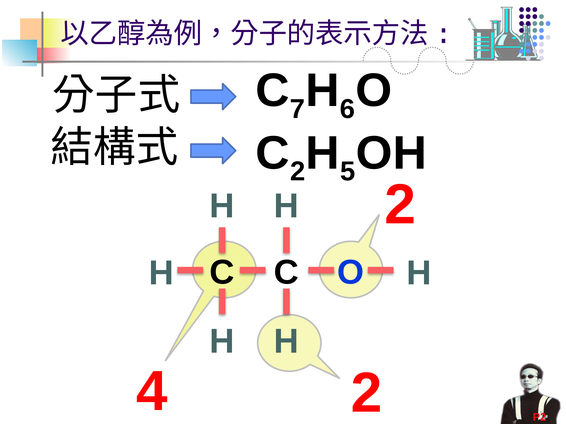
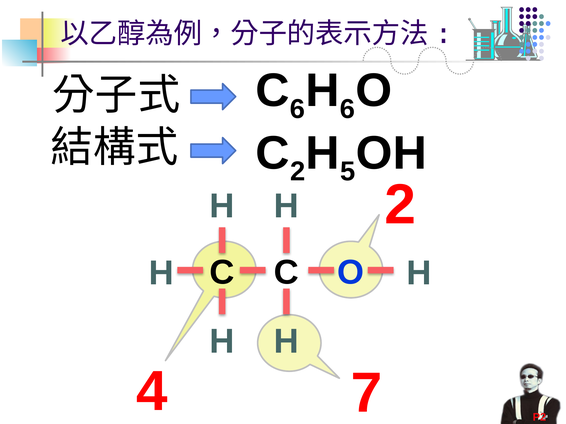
C 7: 7 -> 6
4 2: 2 -> 7
